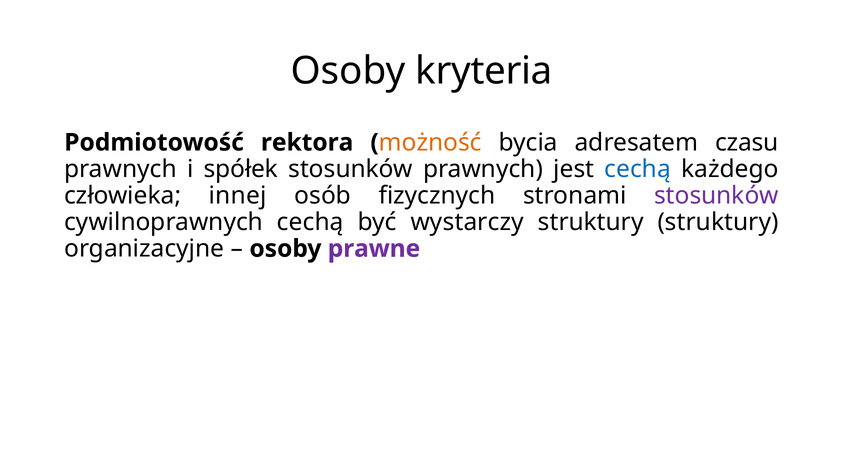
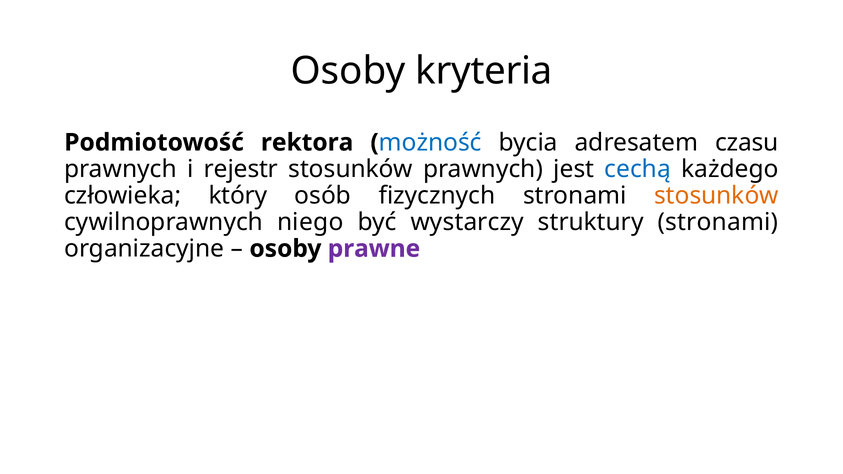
możność colour: orange -> blue
spółek: spółek -> rejestr
innej: innej -> który
stosunków at (716, 196) colour: purple -> orange
cywilnoprawnych cechą: cechą -> niego
struktury struktury: struktury -> stronami
